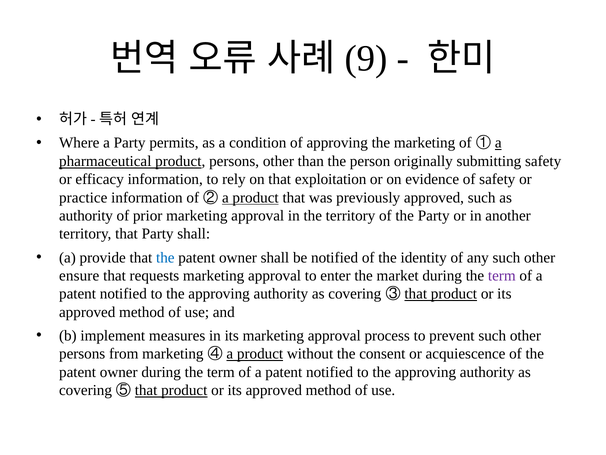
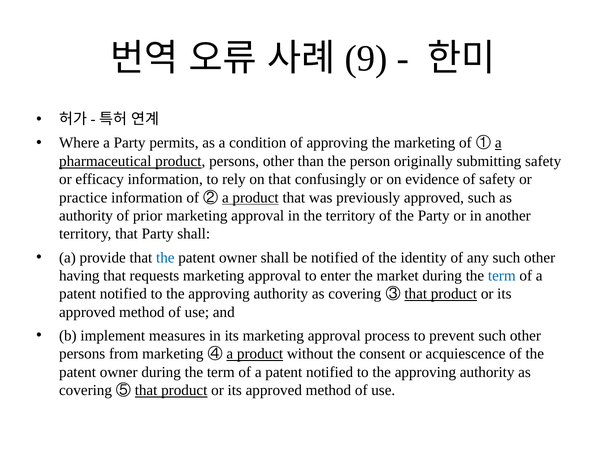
exploitation: exploitation -> confusingly
ensure: ensure -> having
term at (502, 275) colour: purple -> blue
